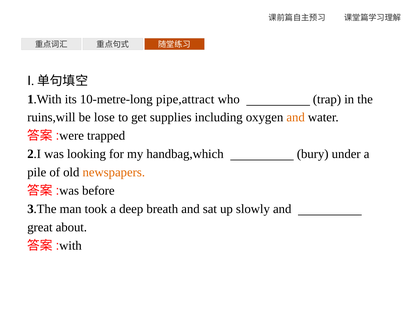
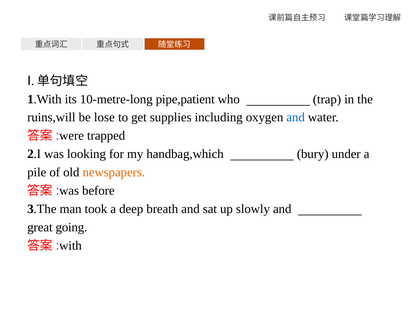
pipe,attract: pipe,attract -> pipe,patient
and at (296, 118) colour: orange -> blue
about: about -> going
